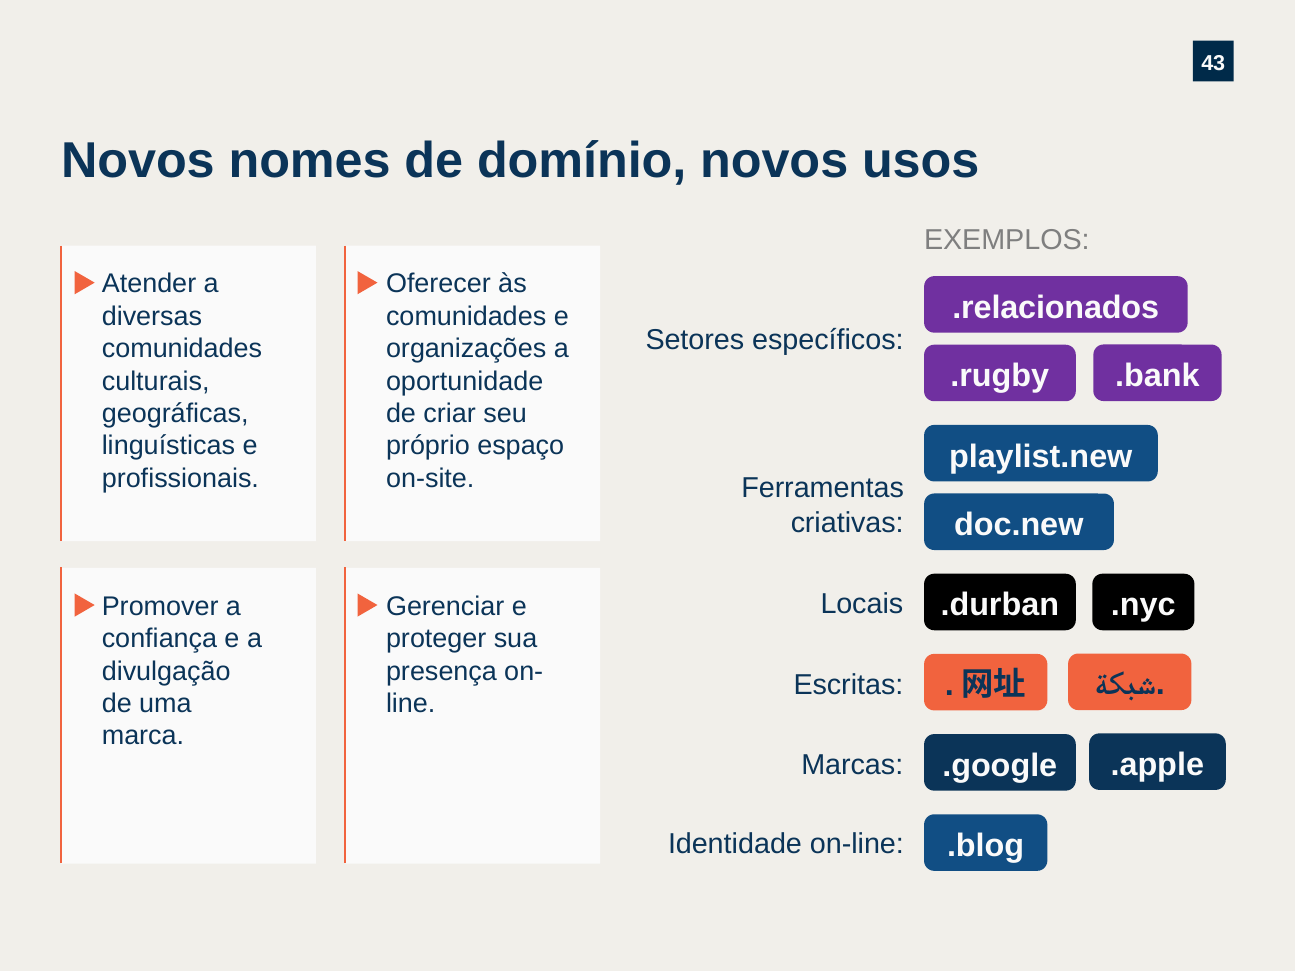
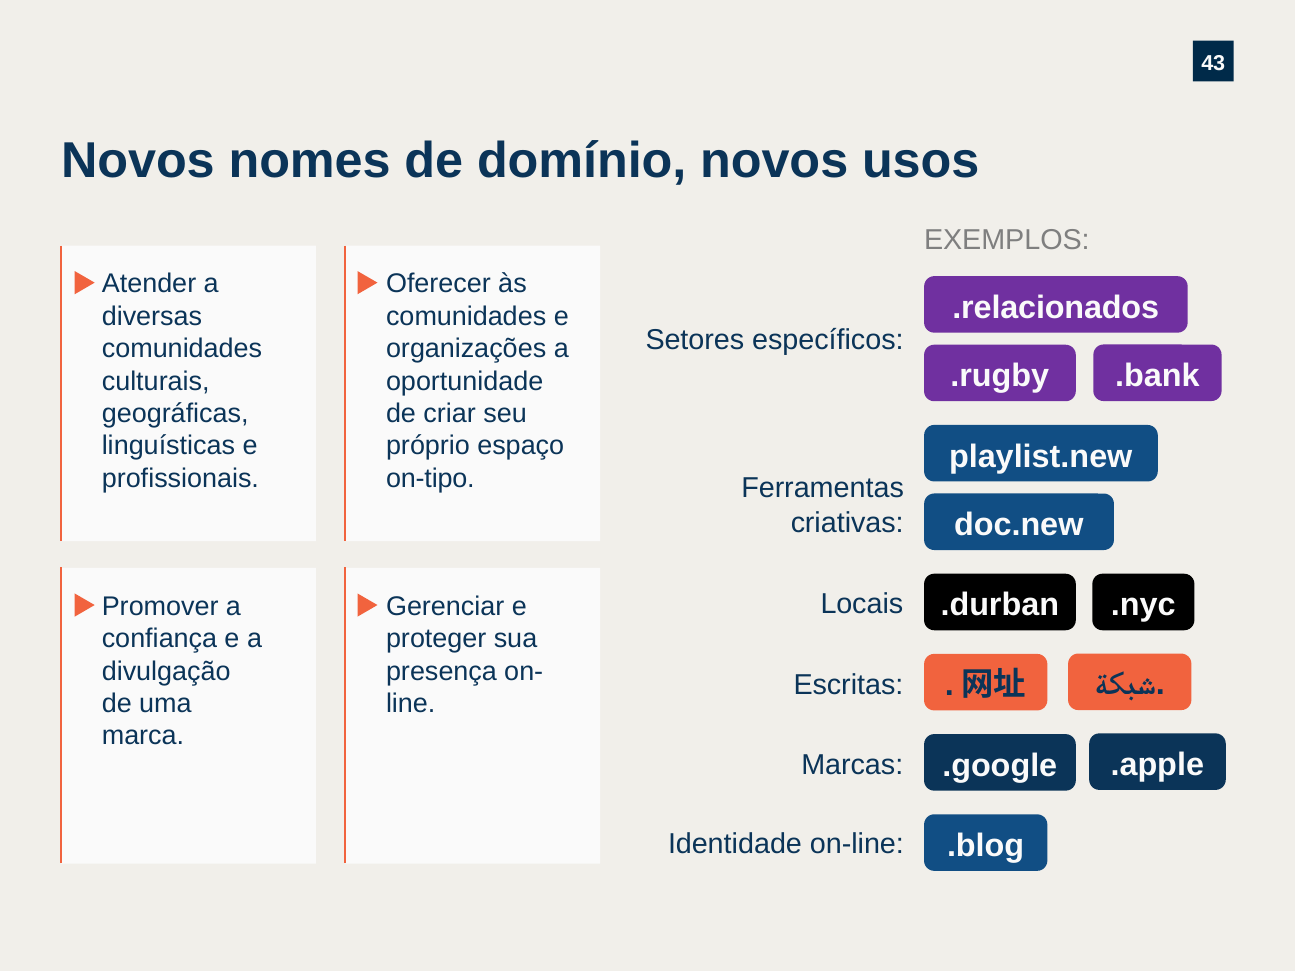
on-site: on-site -> on-tipo
